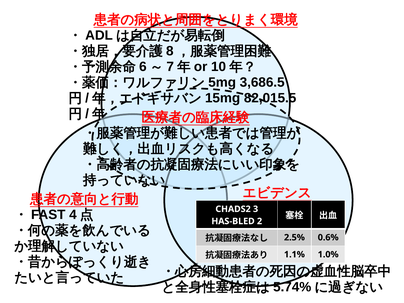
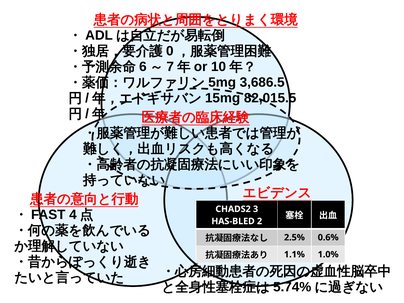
8: 8 -> 0
